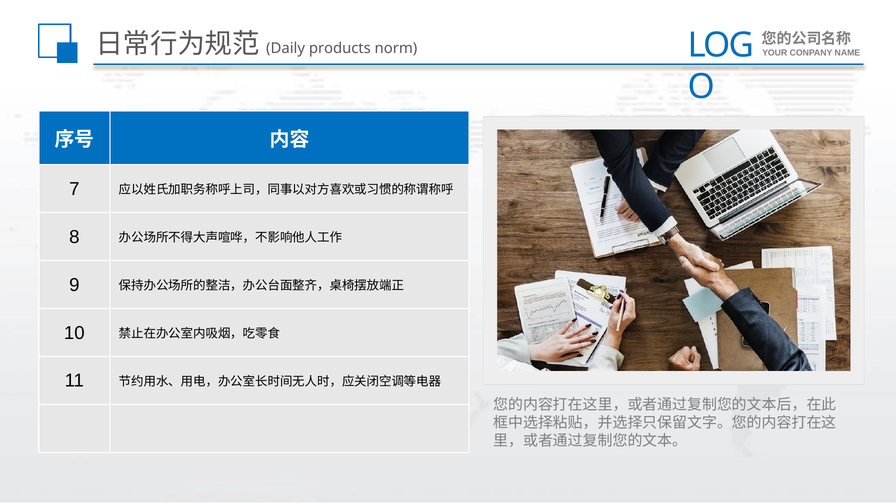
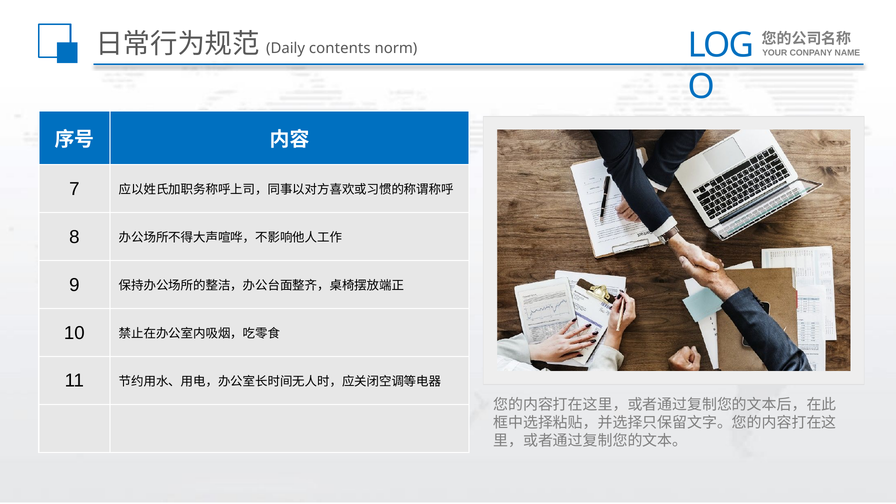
products: products -> contents
